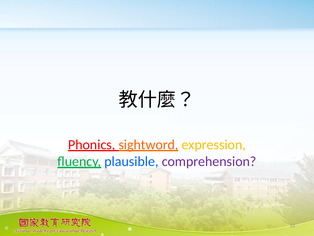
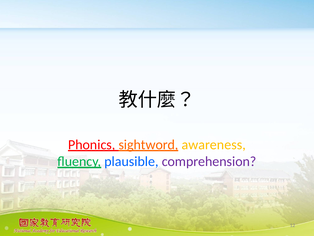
expression: expression -> awareness
